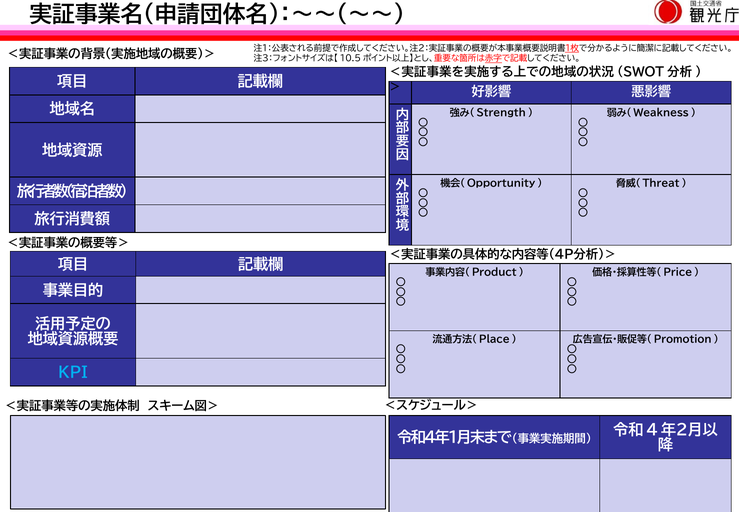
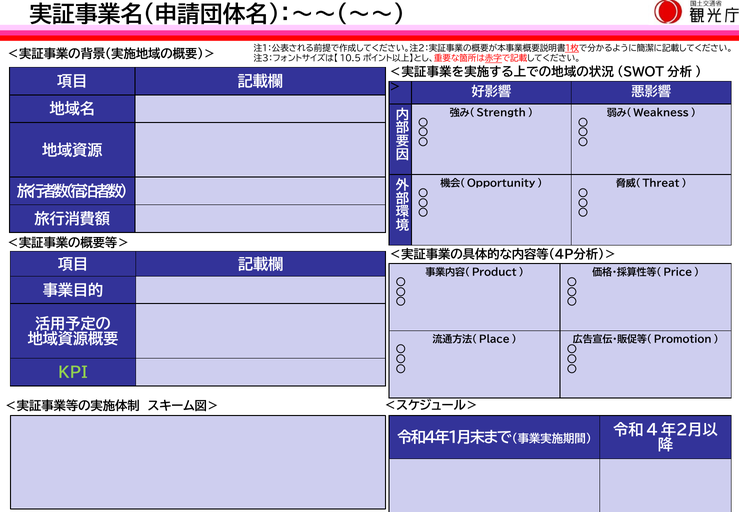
ＫＰＩ colour: light blue -> light green
